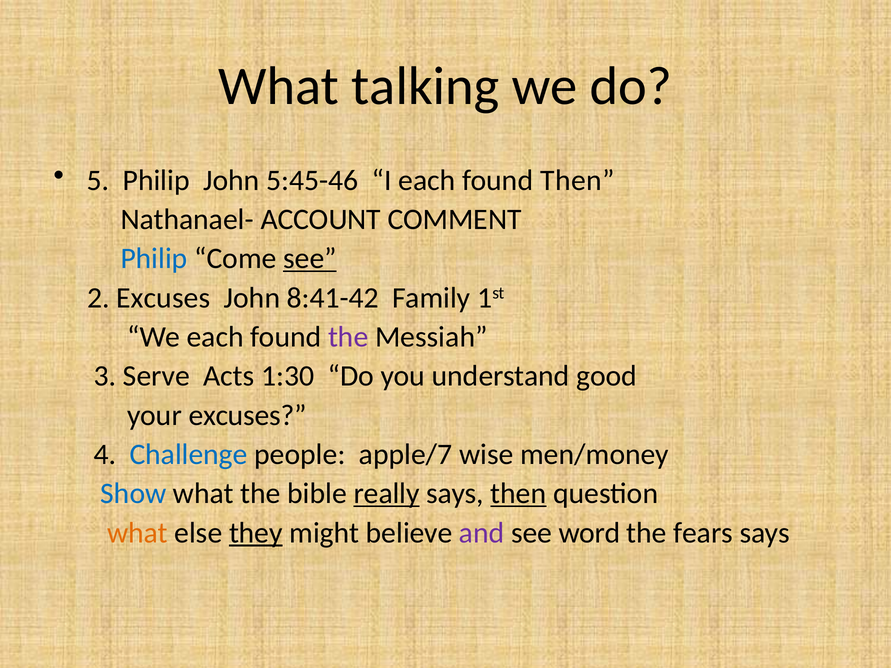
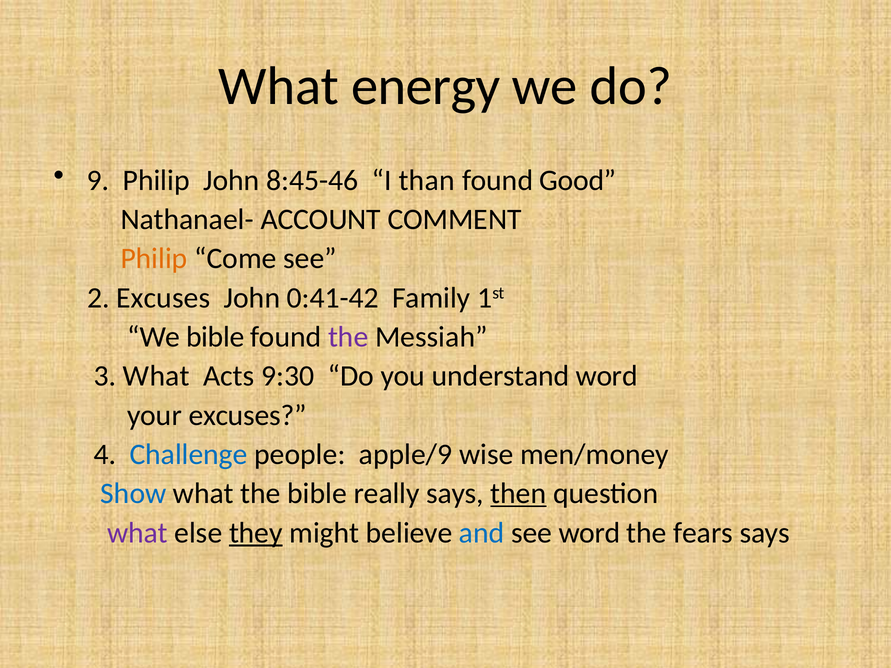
talking: talking -> energy
5: 5 -> 9
5:45-46: 5:45-46 -> 8:45-46
I each: each -> than
found Then: Then -> Good
Philip at (154, 259) colour: blue -> orange
see at (310, 259) underline: present -> none
8:41-42: 8:41-42 -> 0:41-42
We each: each -> bible
3 Serve: Serve -> What
1:30: 1:30 -> 9:30
understand good: good -> word
apple/7: apple/7 -> apple/9
really underline: present -> none
what at (137, 533) colour: orange -> purple
and colour: purple -> blue
